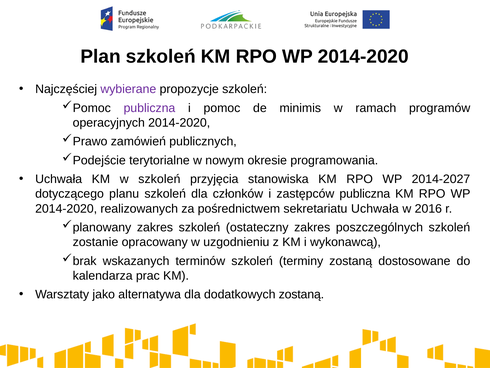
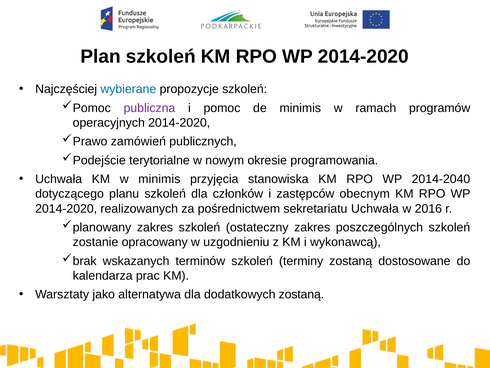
wybierane colour: purple -> blue
w szkoleń: szkoleń -> minimis
2014-2027: 2014-2027 -> 2014-2040
zastępców publiczna: publiczna -> obecnym
